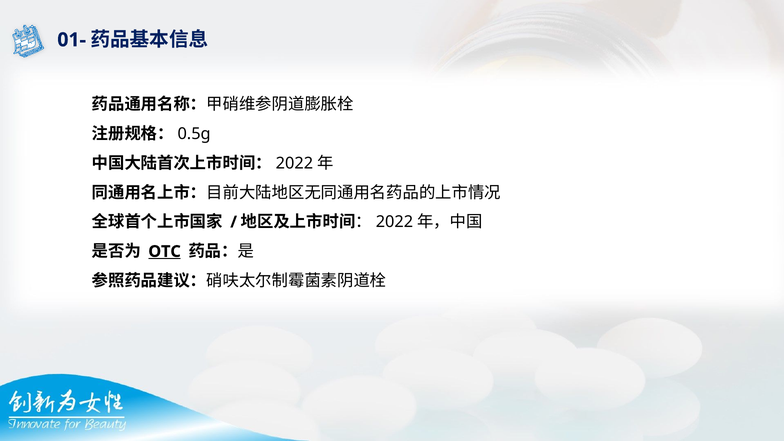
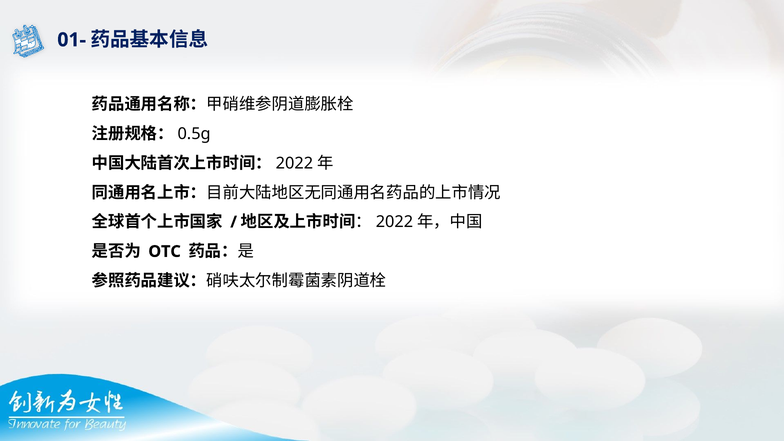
OTC underline: present -> none
